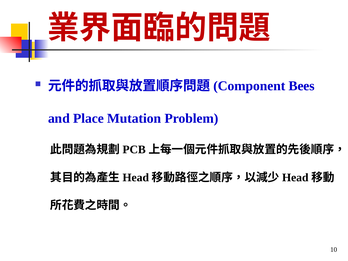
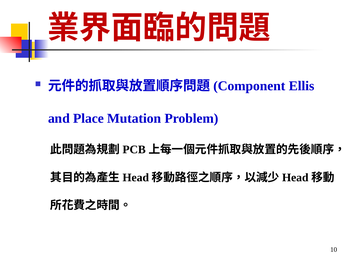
Bees: Bees -> Ellis
